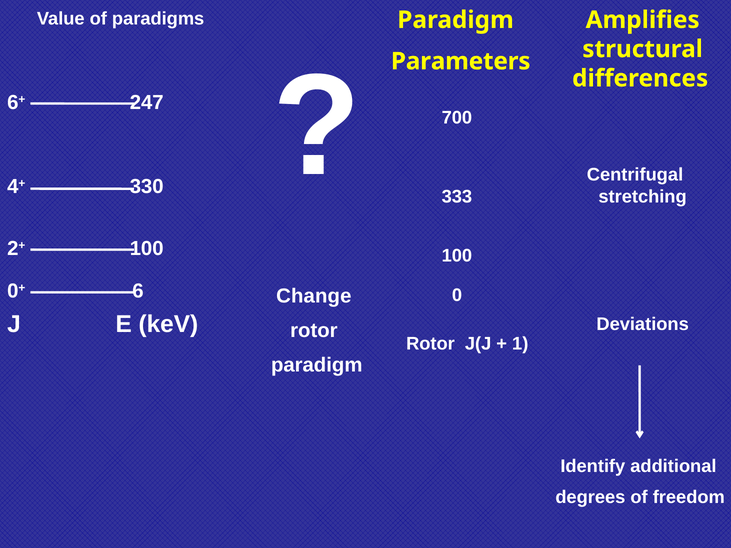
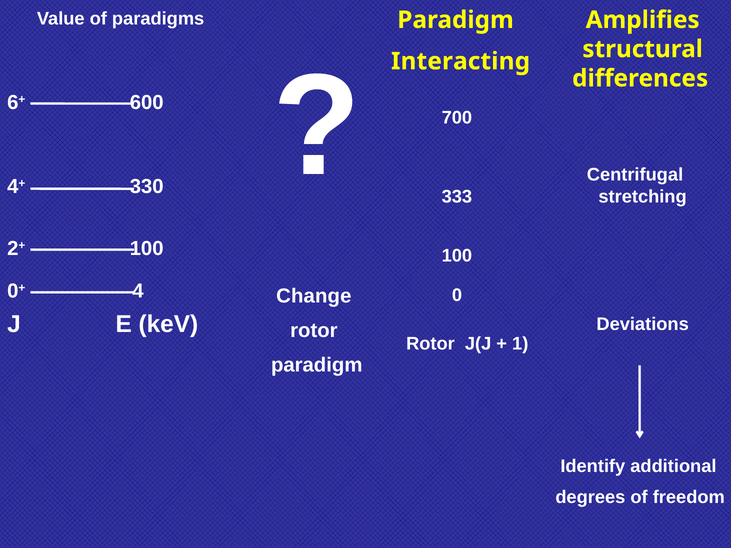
Parameters: Parameters -> Interacting
247: 247 -> 600
6: 6 -> 4
